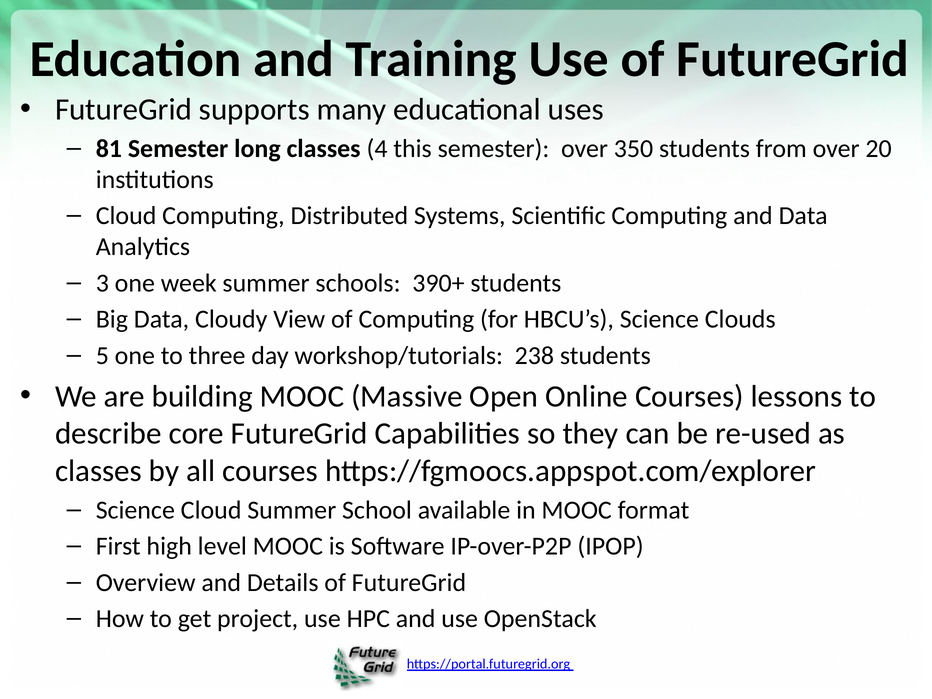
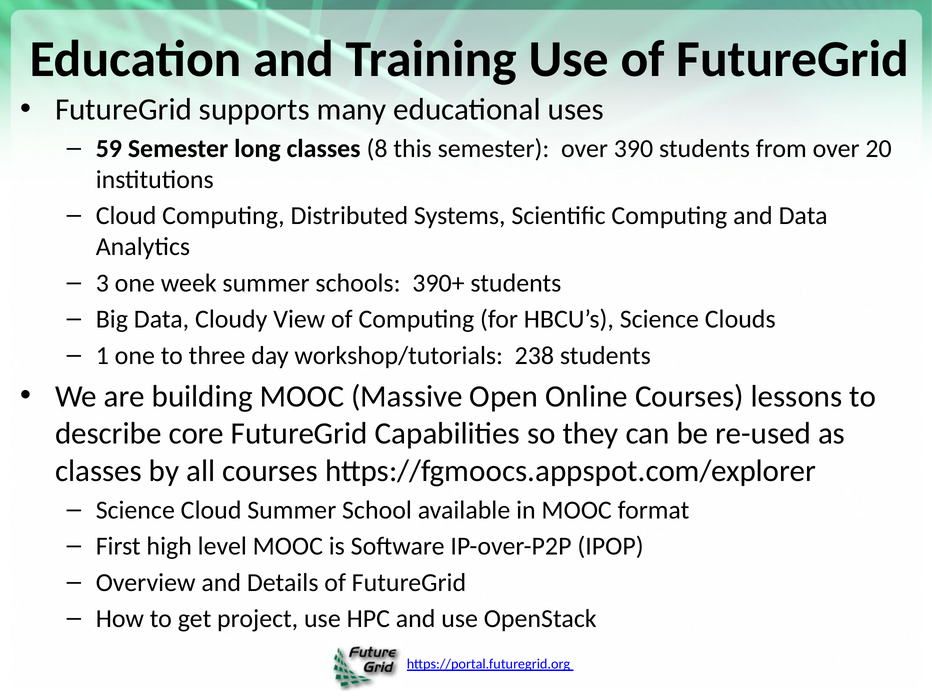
81: 81 -> 59
4: 4 -> 8
350: 350 -> 390
5: 5 -> 1
